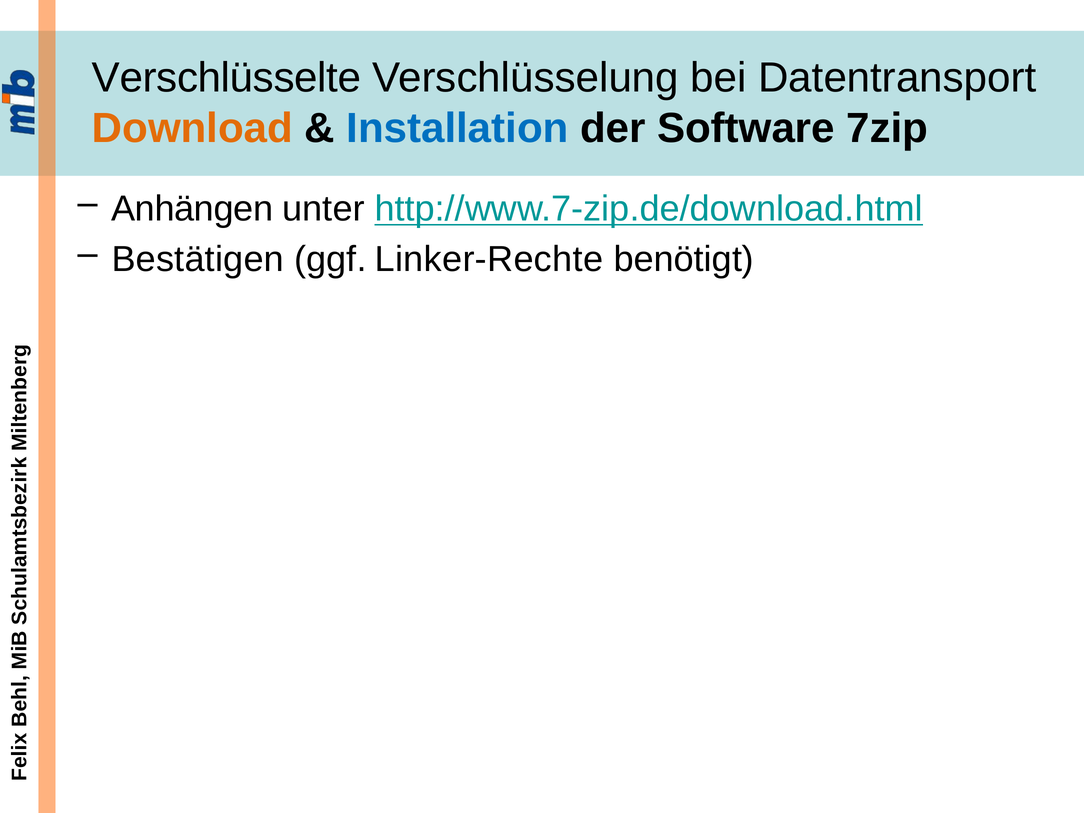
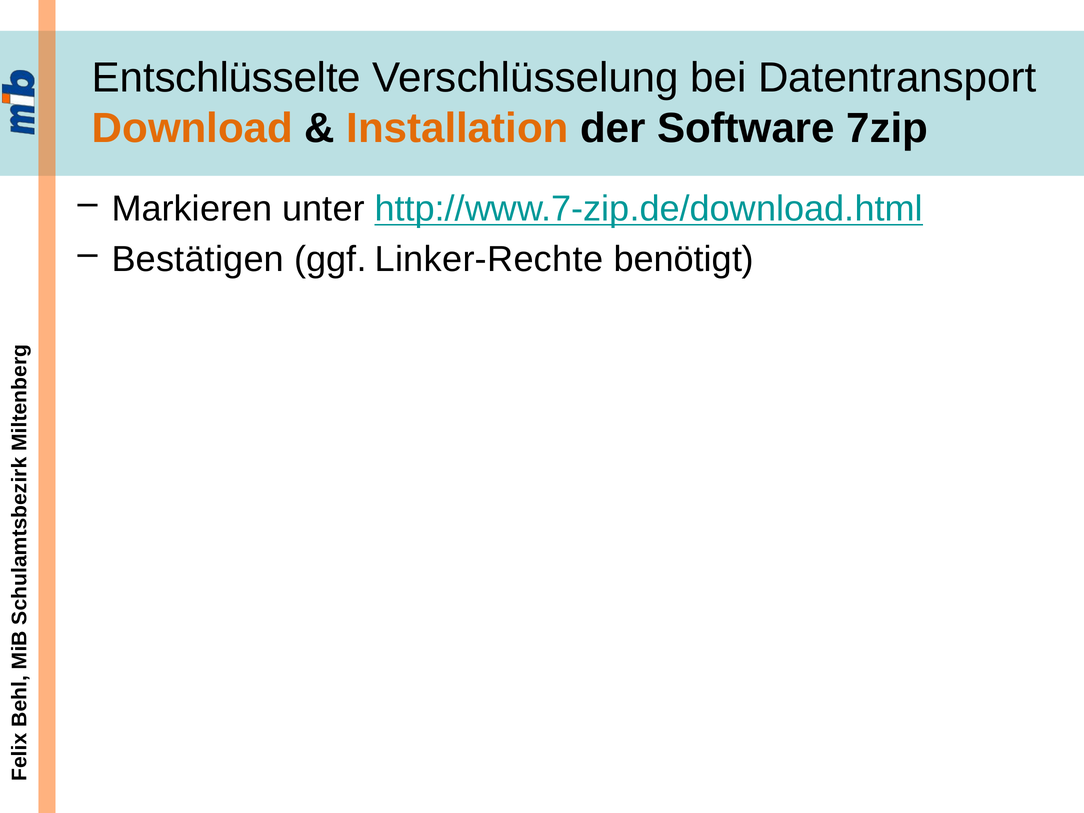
Verschlüsselte: Verschlüsselte -> Entschlüsselte
Installation colour: blue -> orange
Anhängen: Anhängen -> Markieren
